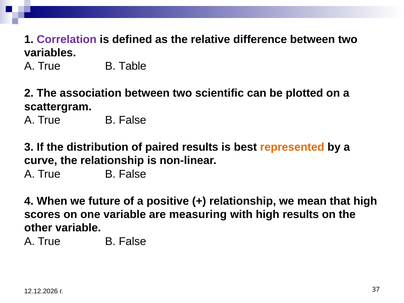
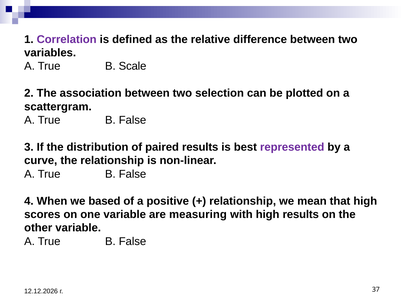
Table: Table -> Scale
scientific: scientific -> selection
represented colour: orange -> purple
future: future -> based
